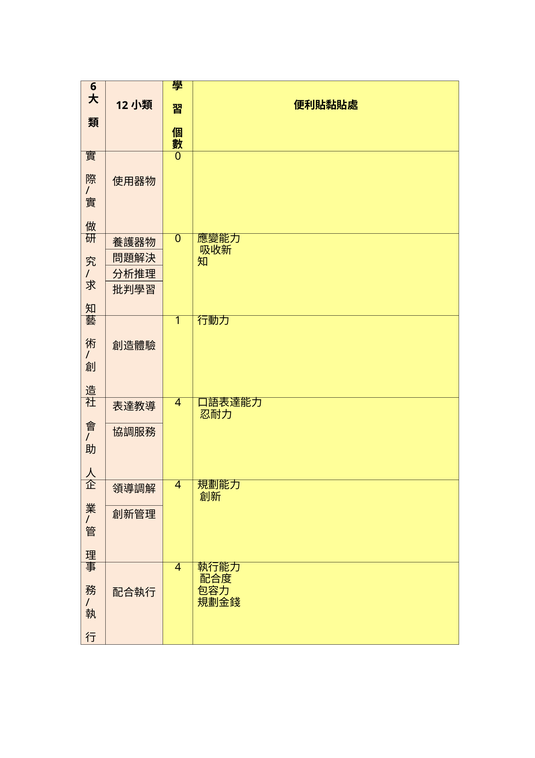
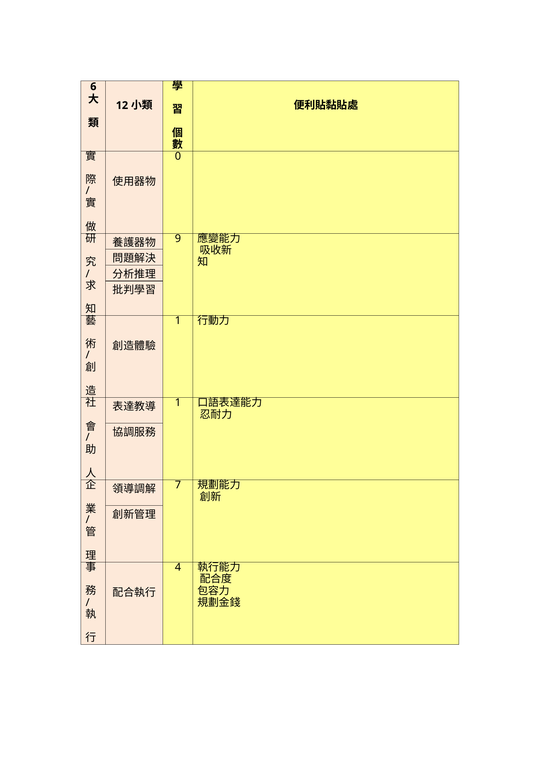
0 at (178, 238): 0 -> 9
4 at (178, 402): 4 -> 1
4 at (178, 485): 4 -> 7
